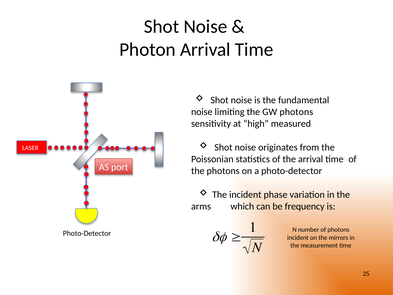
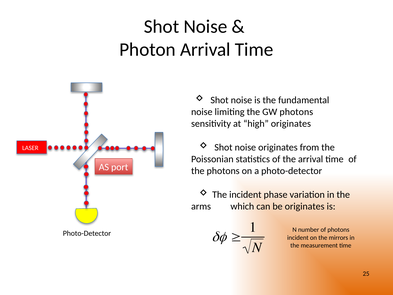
high measured: measured -> originates
be frequency: frequency -> originates
